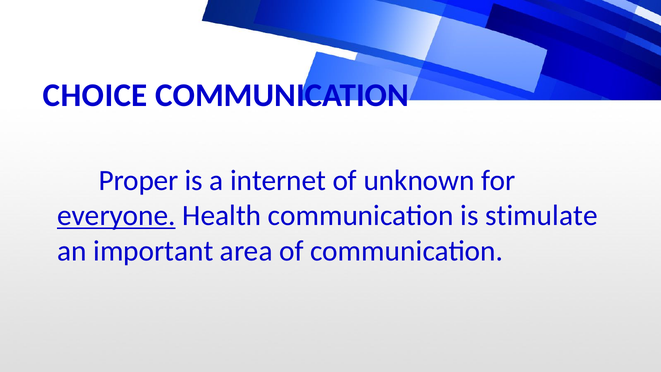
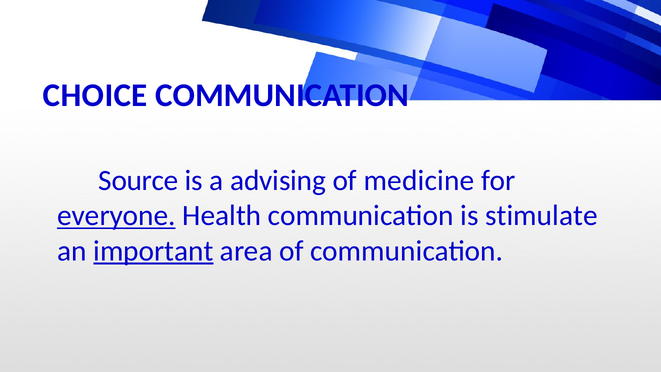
Proper: Proper -> Source
internet: internet -> advising
unknown: unknown -> medicine
important underline: none -> present
